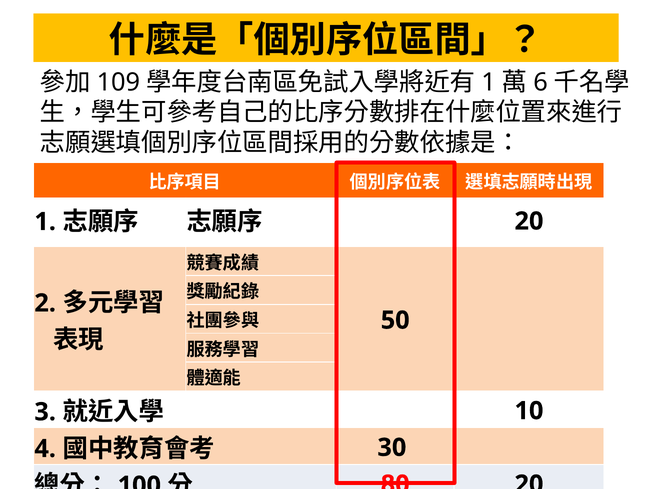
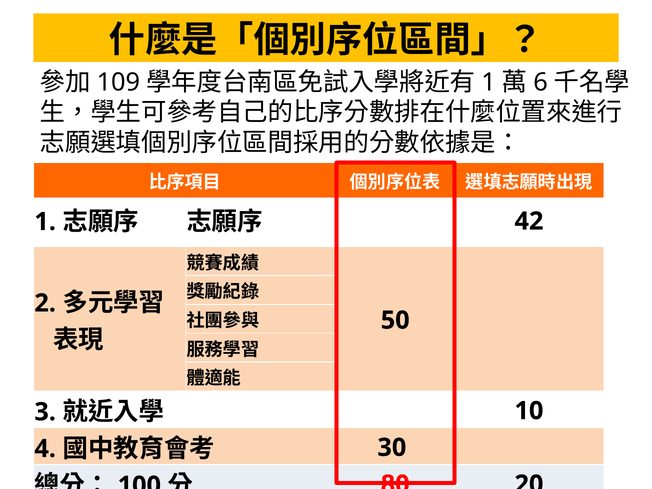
20 at (529, 221): 20 -> 42
